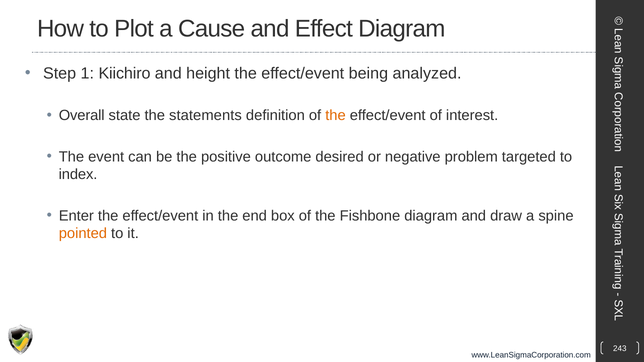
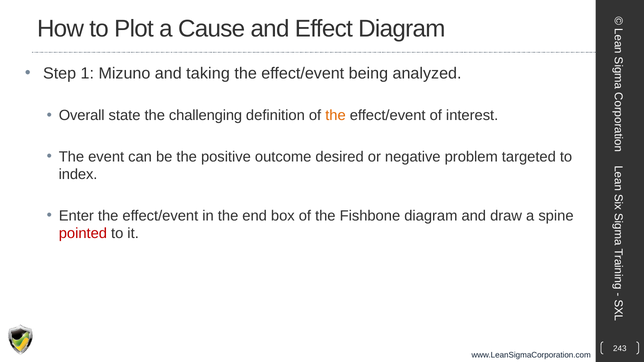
Kiichiro: Kiichiro -> Mizuno
height: height -> taking
statements: statements -> challenging
pointed colour: orange -> red
